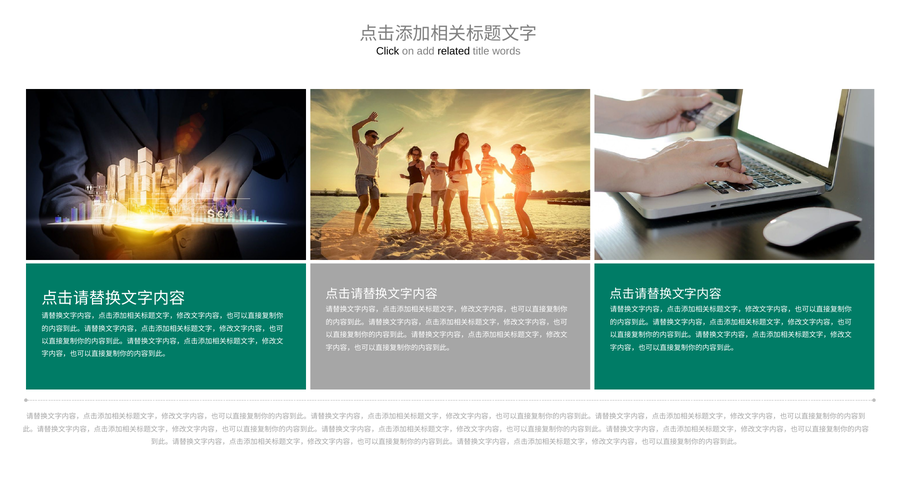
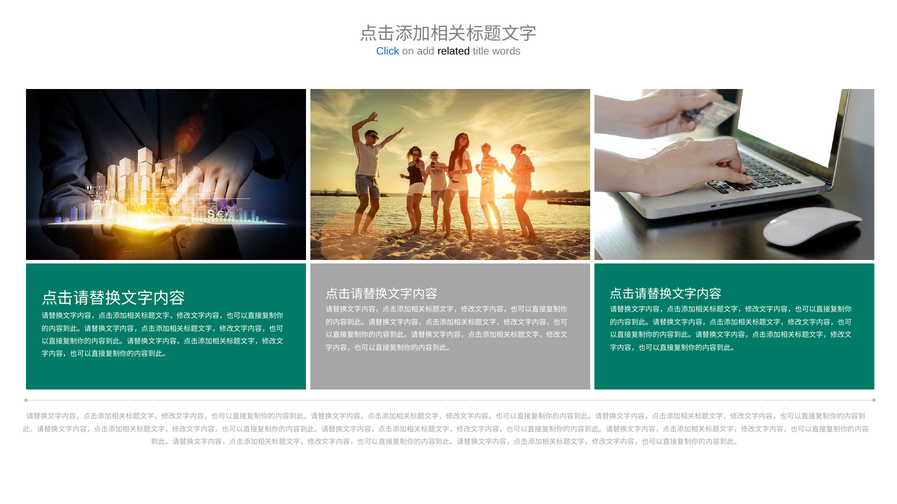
Click colour: black -> blue
